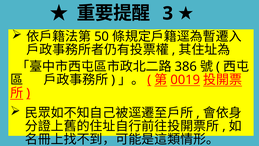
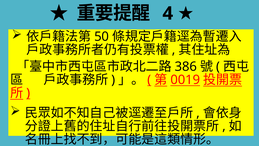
3: 3 -> 4
